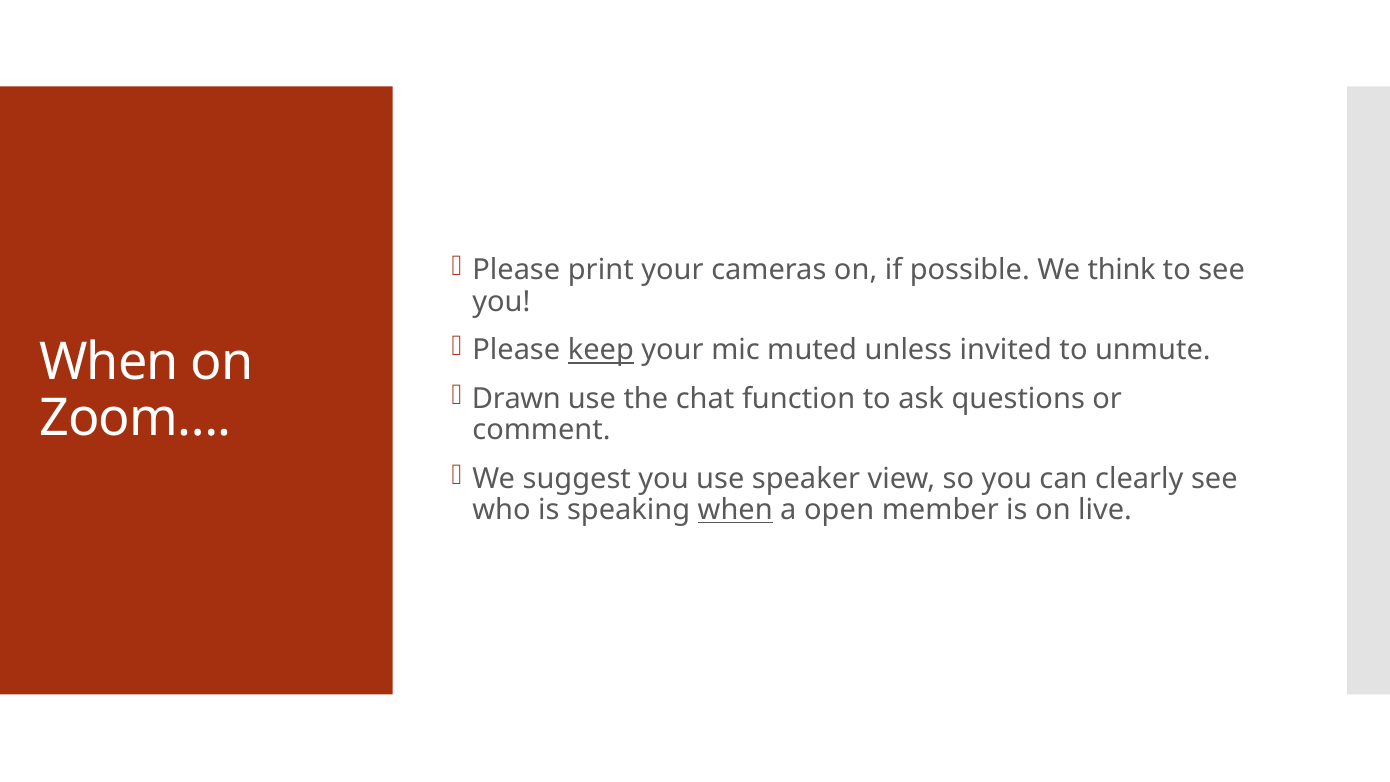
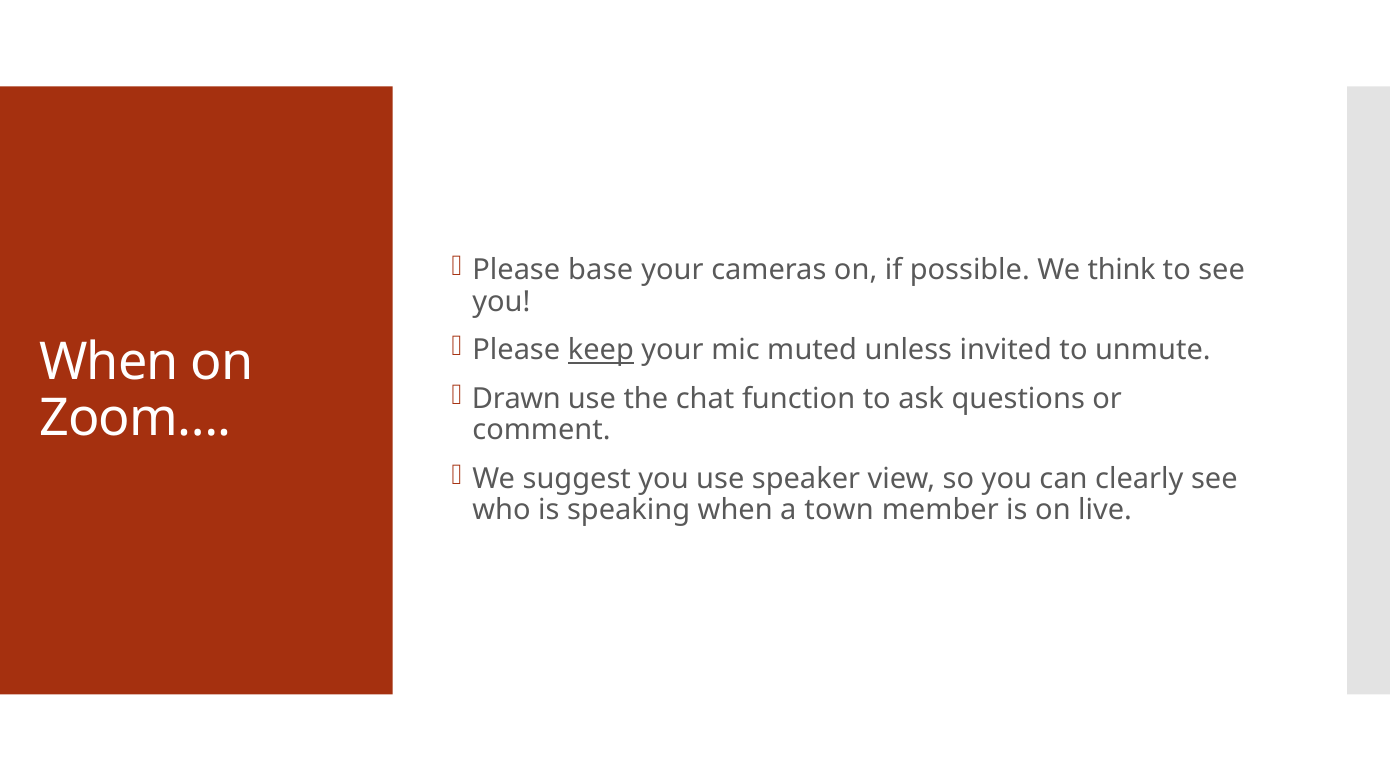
print: print -> base
when at (735, 510) underline: present -> none
open: open -> town
